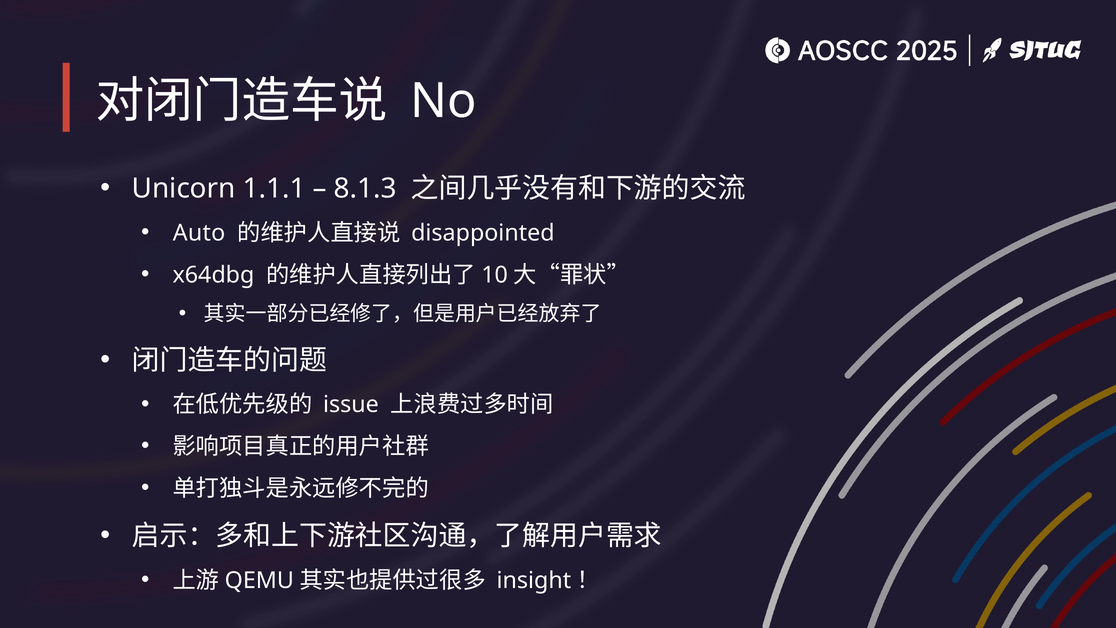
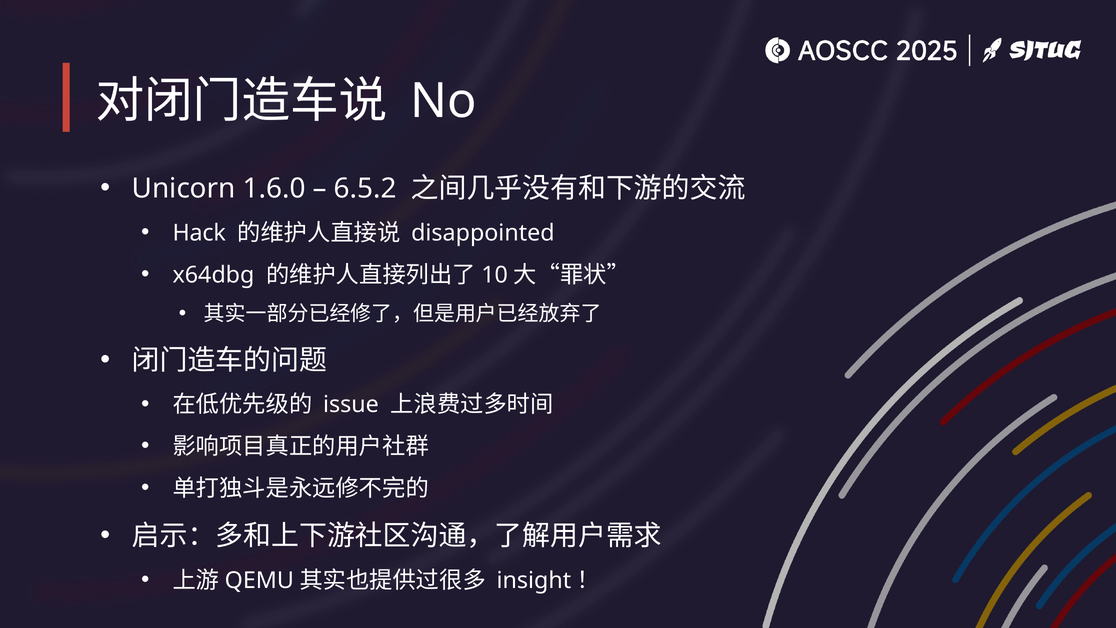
1.1.1: 1.1.1 -> 1.6.0
8.1.3: 8.1.3 -> 6.5.2
Auto: Auto -> Hack
